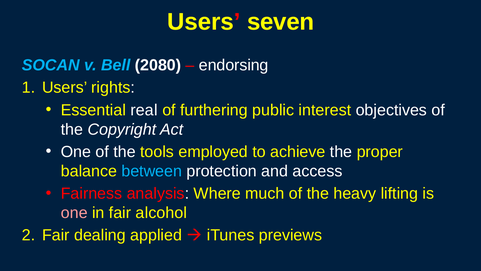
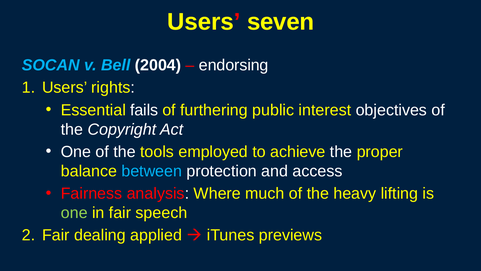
2080: 2080 -> 2004
real: real -> fails
one at (74, 213) colour: pink -> light green
alcohol: alcohol -> speech
